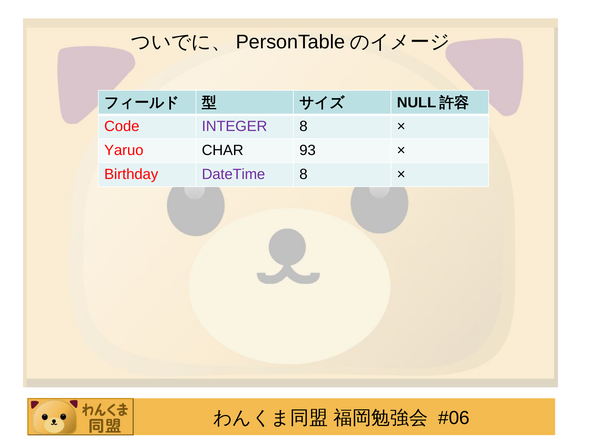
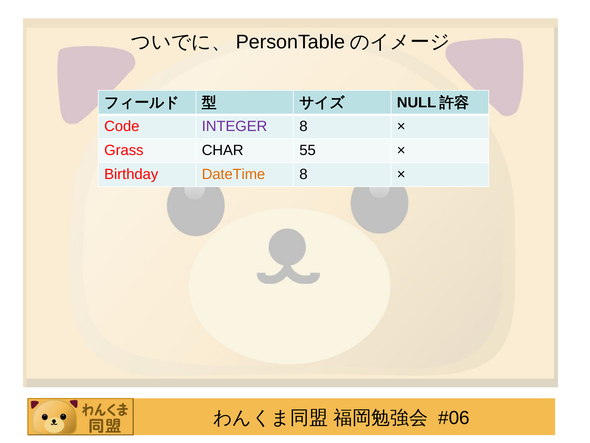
Yaruo: Yaruo -> Grass
93: 93 -> 55
DateTime colour: purple -> orange
